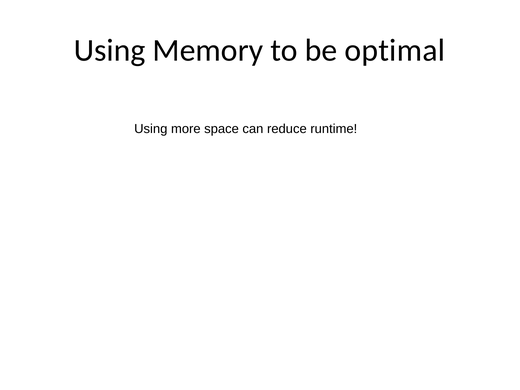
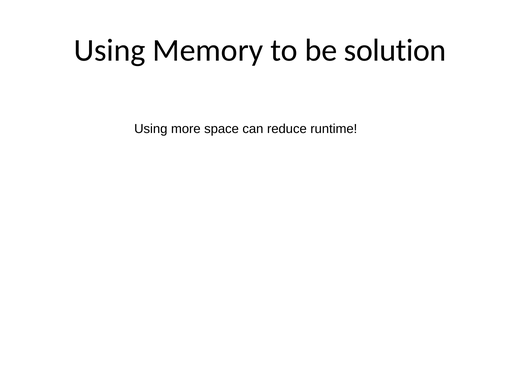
optimal: optimal -> solution
